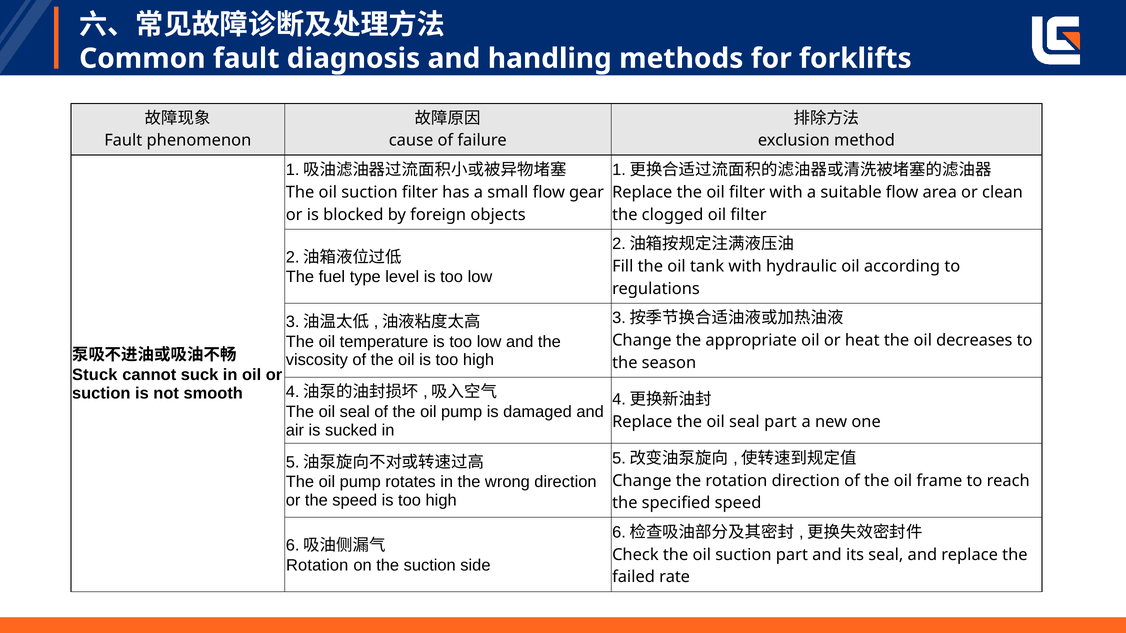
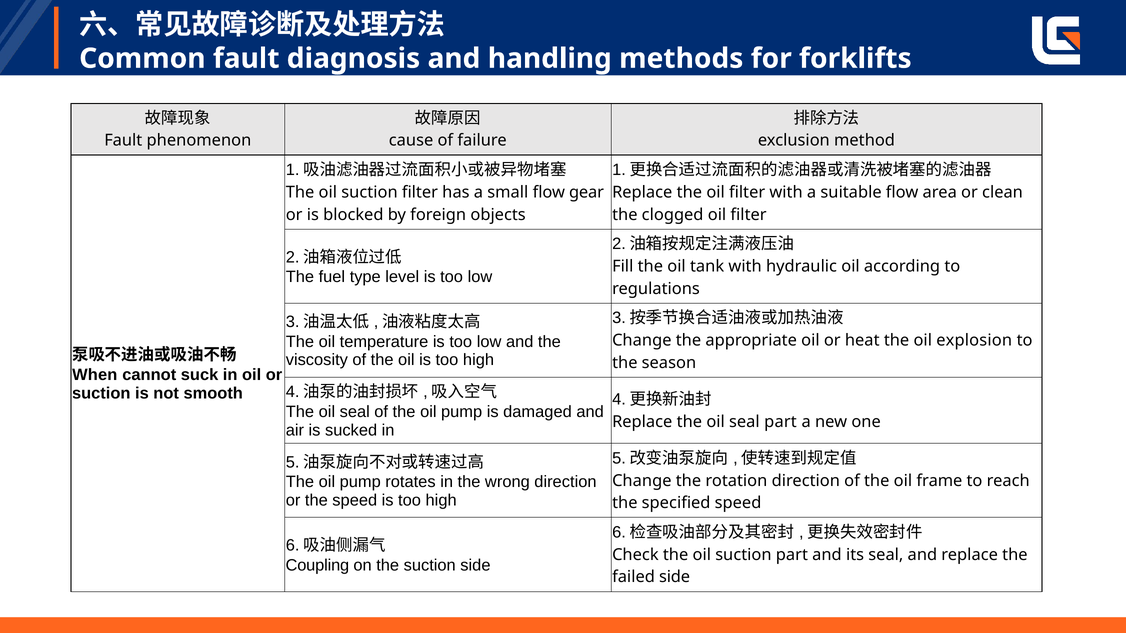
decreases: decreases -> explosion
Stuck: Stuck -> When
Rotation at (317, 566): Rotation -> Coupling
failed rate: rate -> side
